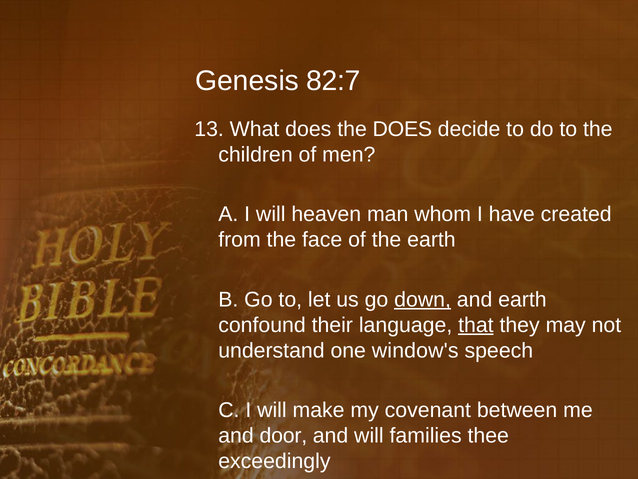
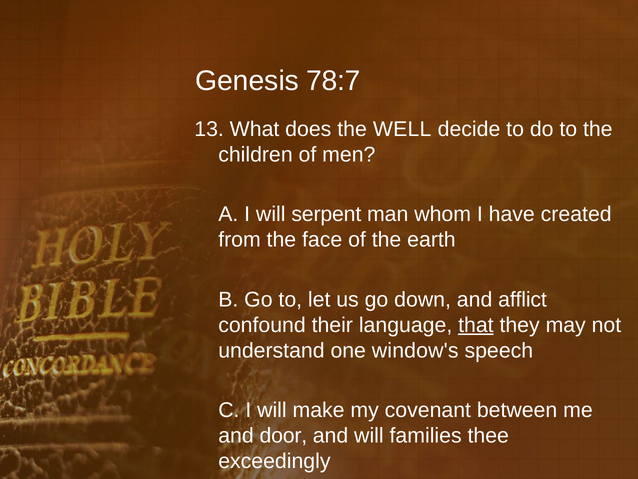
82:7: 82:7 -> 78:7
the DOES: DOES -> WELL
heaven: heaven -> serpent
down underline: present -> none
and earth: earth -> afflict
